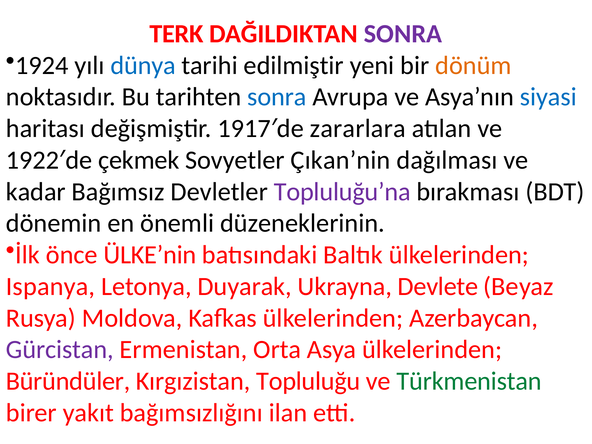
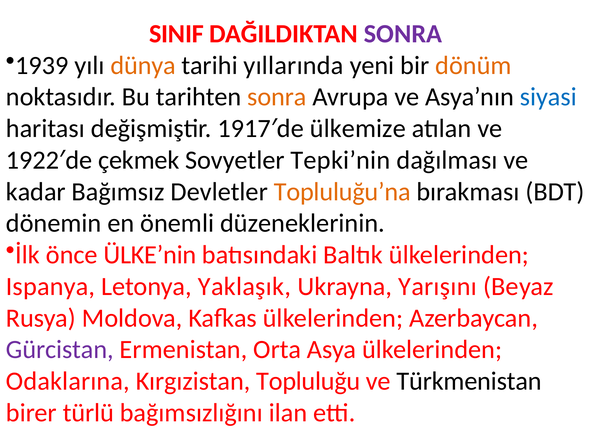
TERK: TERK -> SINIF
1924: 1924 -> 1939
dünya colour: blue -> orange
edilmiştir: edilmiştir -> yıllarında
sonra at (277, 97) colour: blue -> orange
zararlara: zararlara -> ülkemize
Çıkan’nin: Çıkan’nin -> Tepki’nin
Topluluğu’na colour: purple -> orange
Duyarak: Duyarak -> Yaklaşık
Devlete: Devlete -> Yarışını
Büründüler: Büründüler -> Odaklarına
Türkmenistan colour: green -> black
yakıt: yakıt -> türlü
